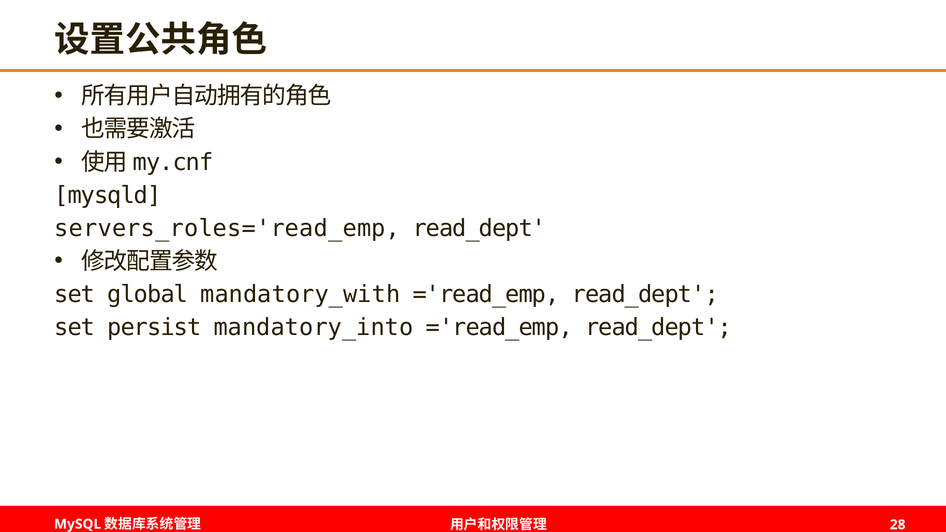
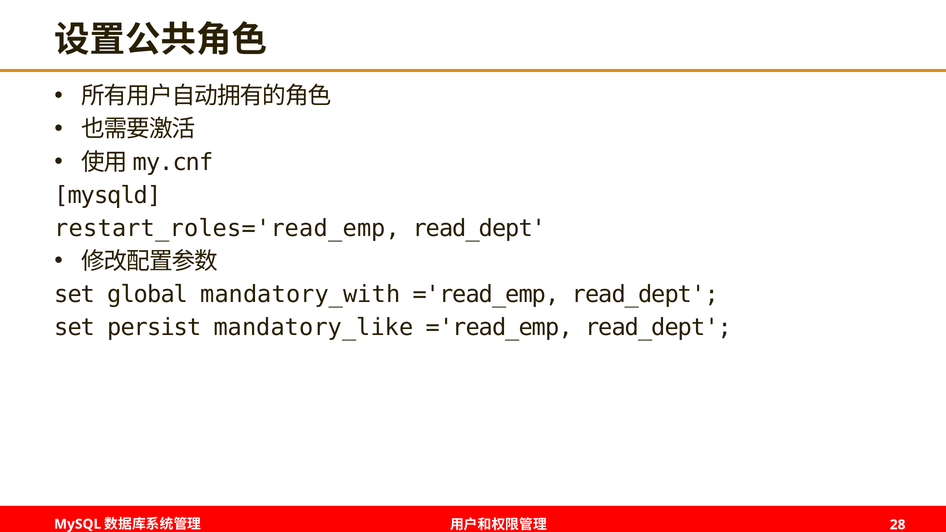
servers_roles='read_emp: servers_roles='read_emp -> restart_roles='read_emp
mandatory_into: mandatory_into -> mandatory_like
